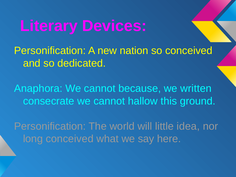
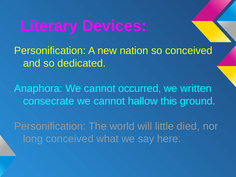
because: because -> occurred
idea: idea -> died
